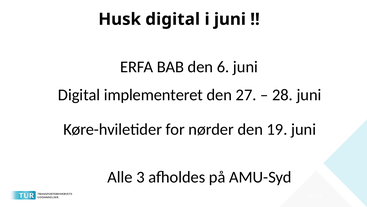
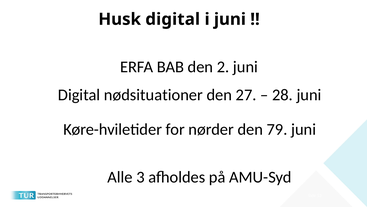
6: 6 -> 2
implementeret: implementeret -> nødsituationer
19: 19 -> 79
